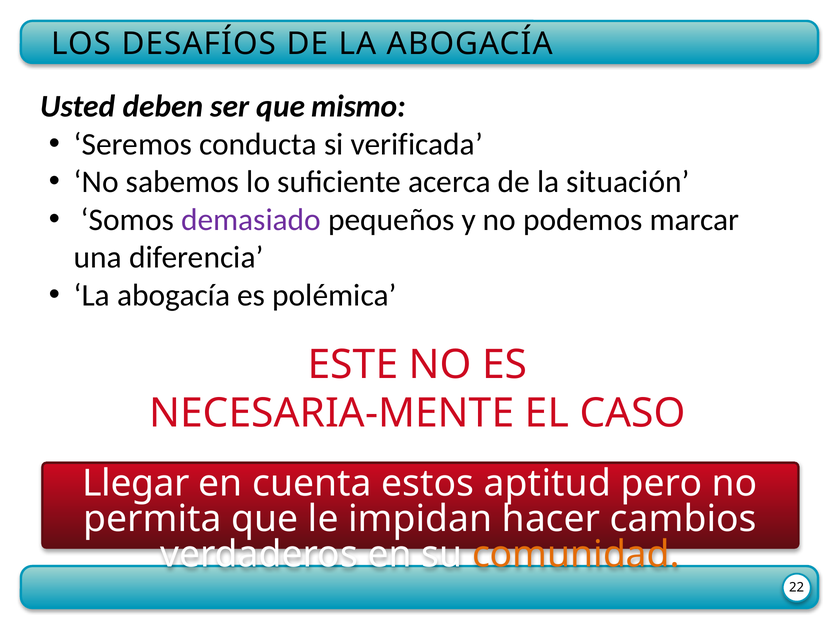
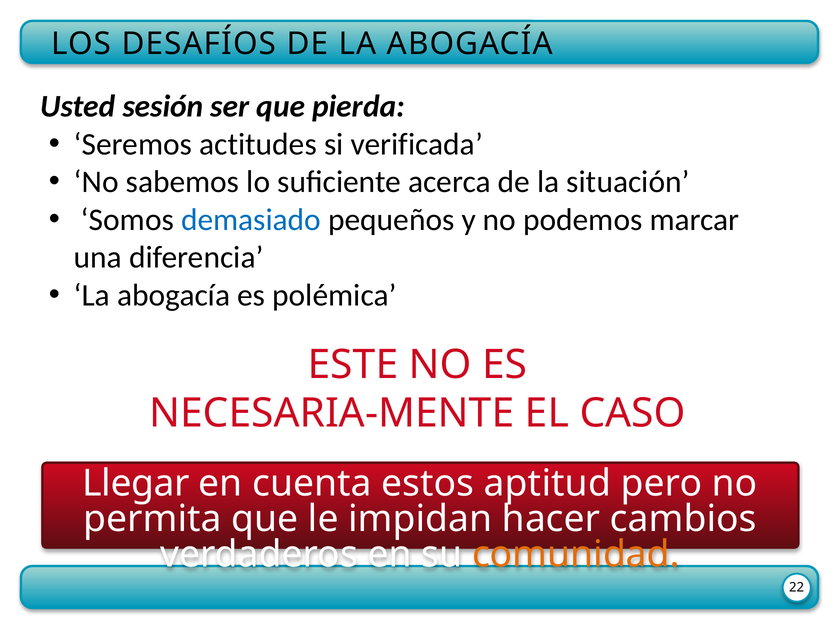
deben: deben -> sesión
mismo: mismo -> pierda
conducta: conducta -> actitudes
demasiado colour: purple -> blue
